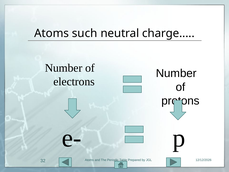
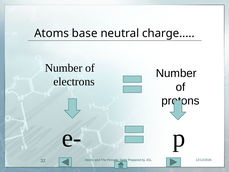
such: such -> base
